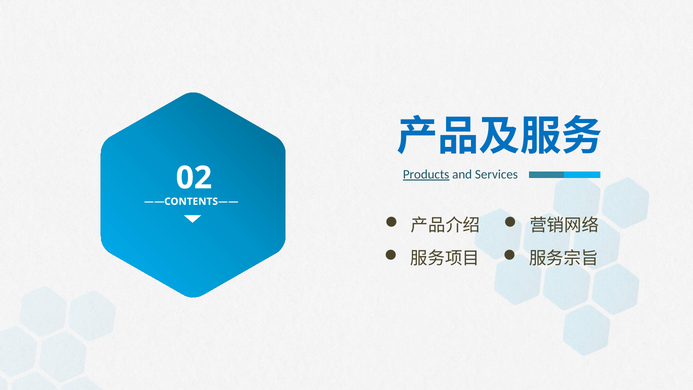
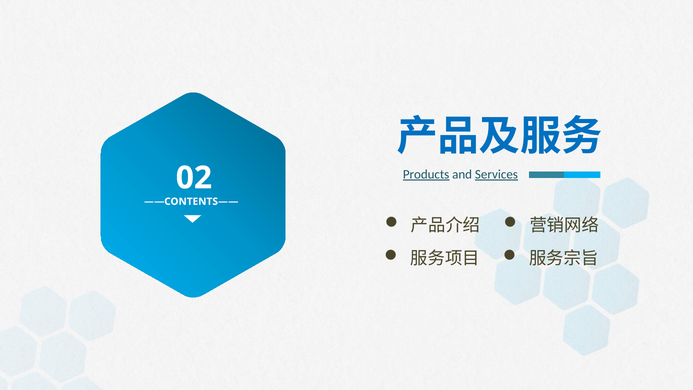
Services underline: none -> present
